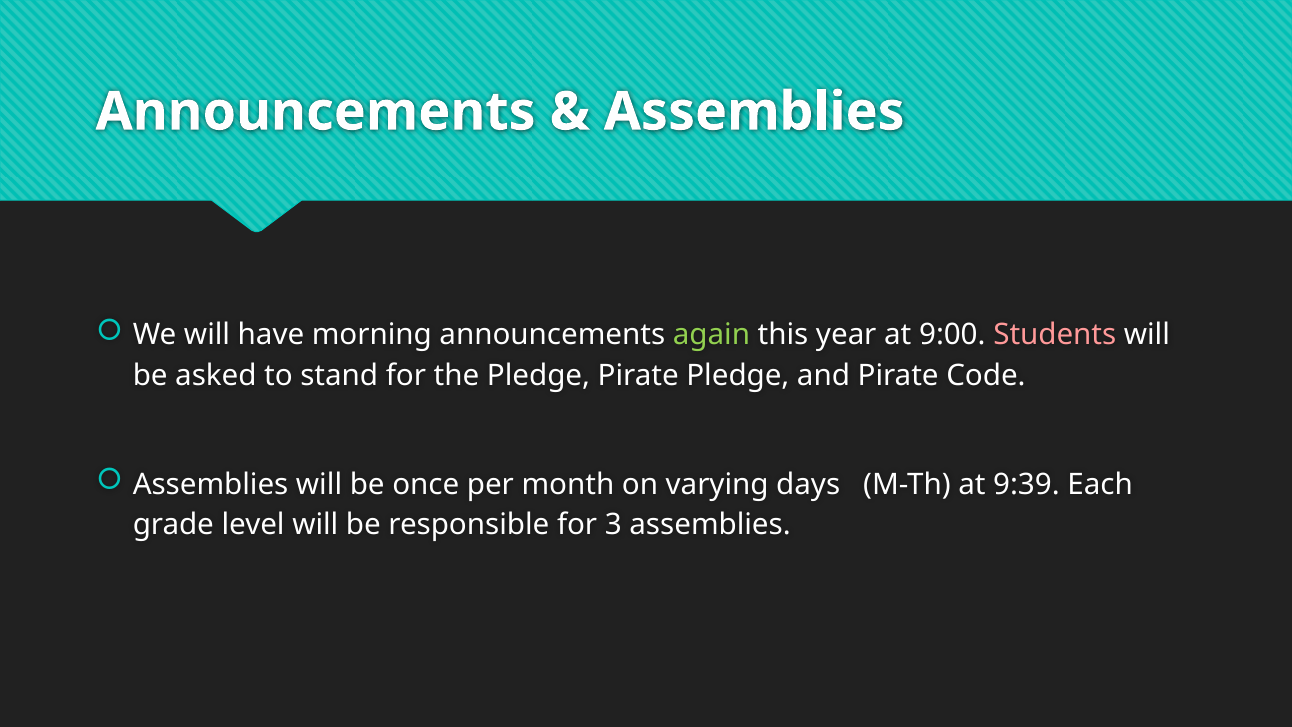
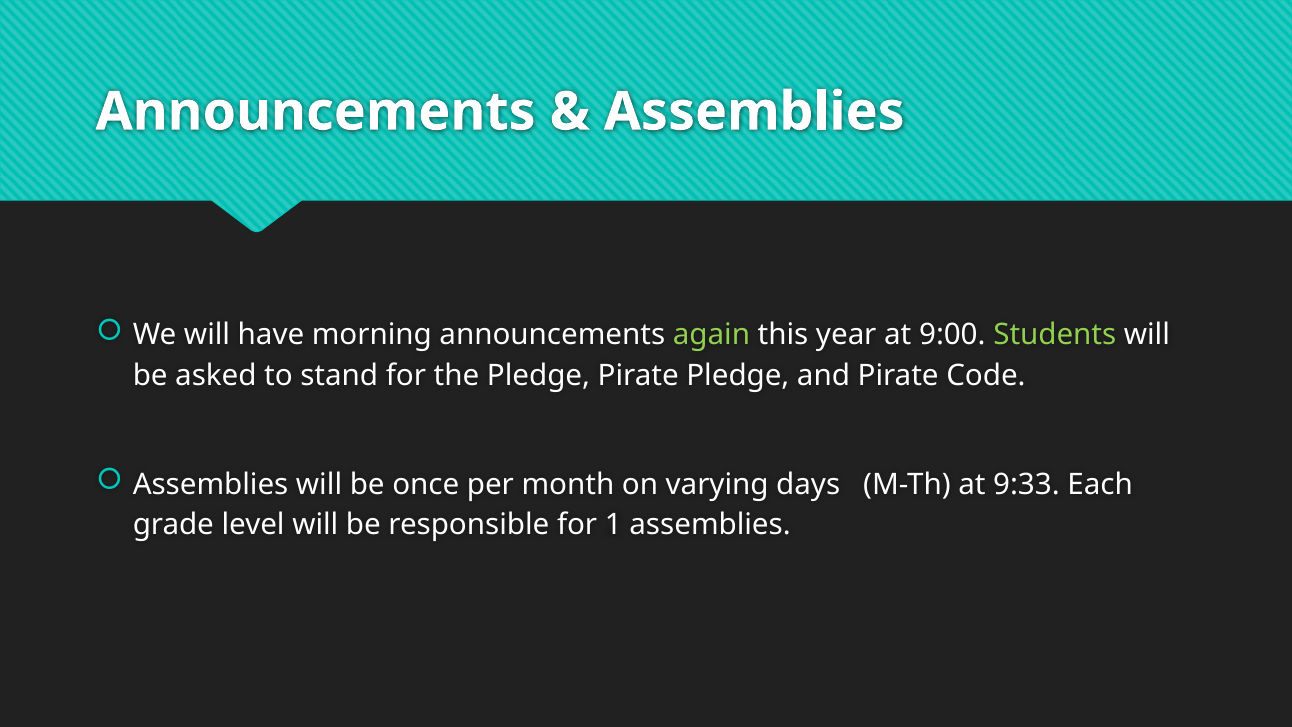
Students colour: pink -> light green
9:39: 9:39 -> 9:33
3: 3 -> 1
